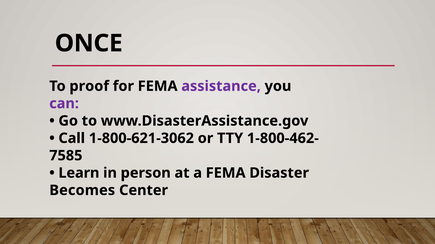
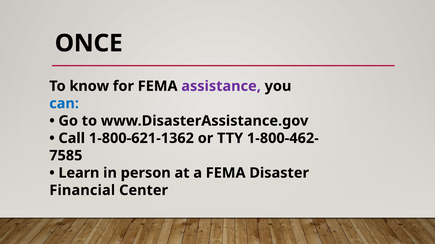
proof: proof -> know
can colour: purple -> blue
1-800-621-3062: 1-800-621-3062 -> 1-800-621-1362
Becomes: Becomes -> Financial
